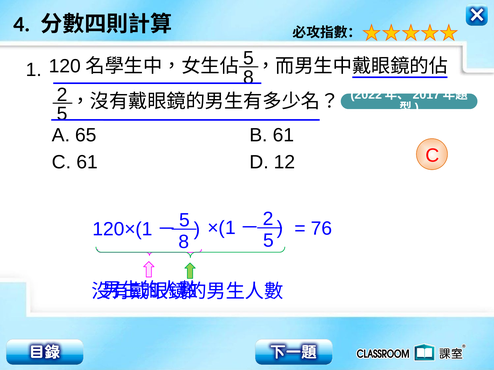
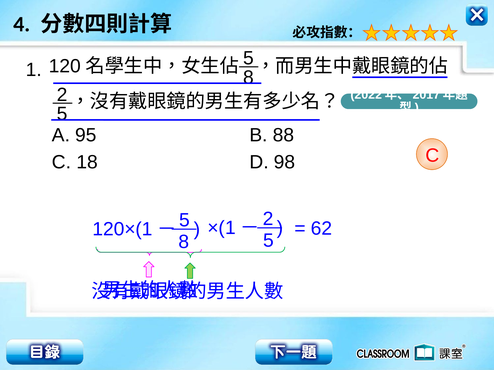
65: 65 -> 95
B 61: 61 -> 88
C 61: 61 -> 18
12: 12 -> 98
76: 76 -> 62
